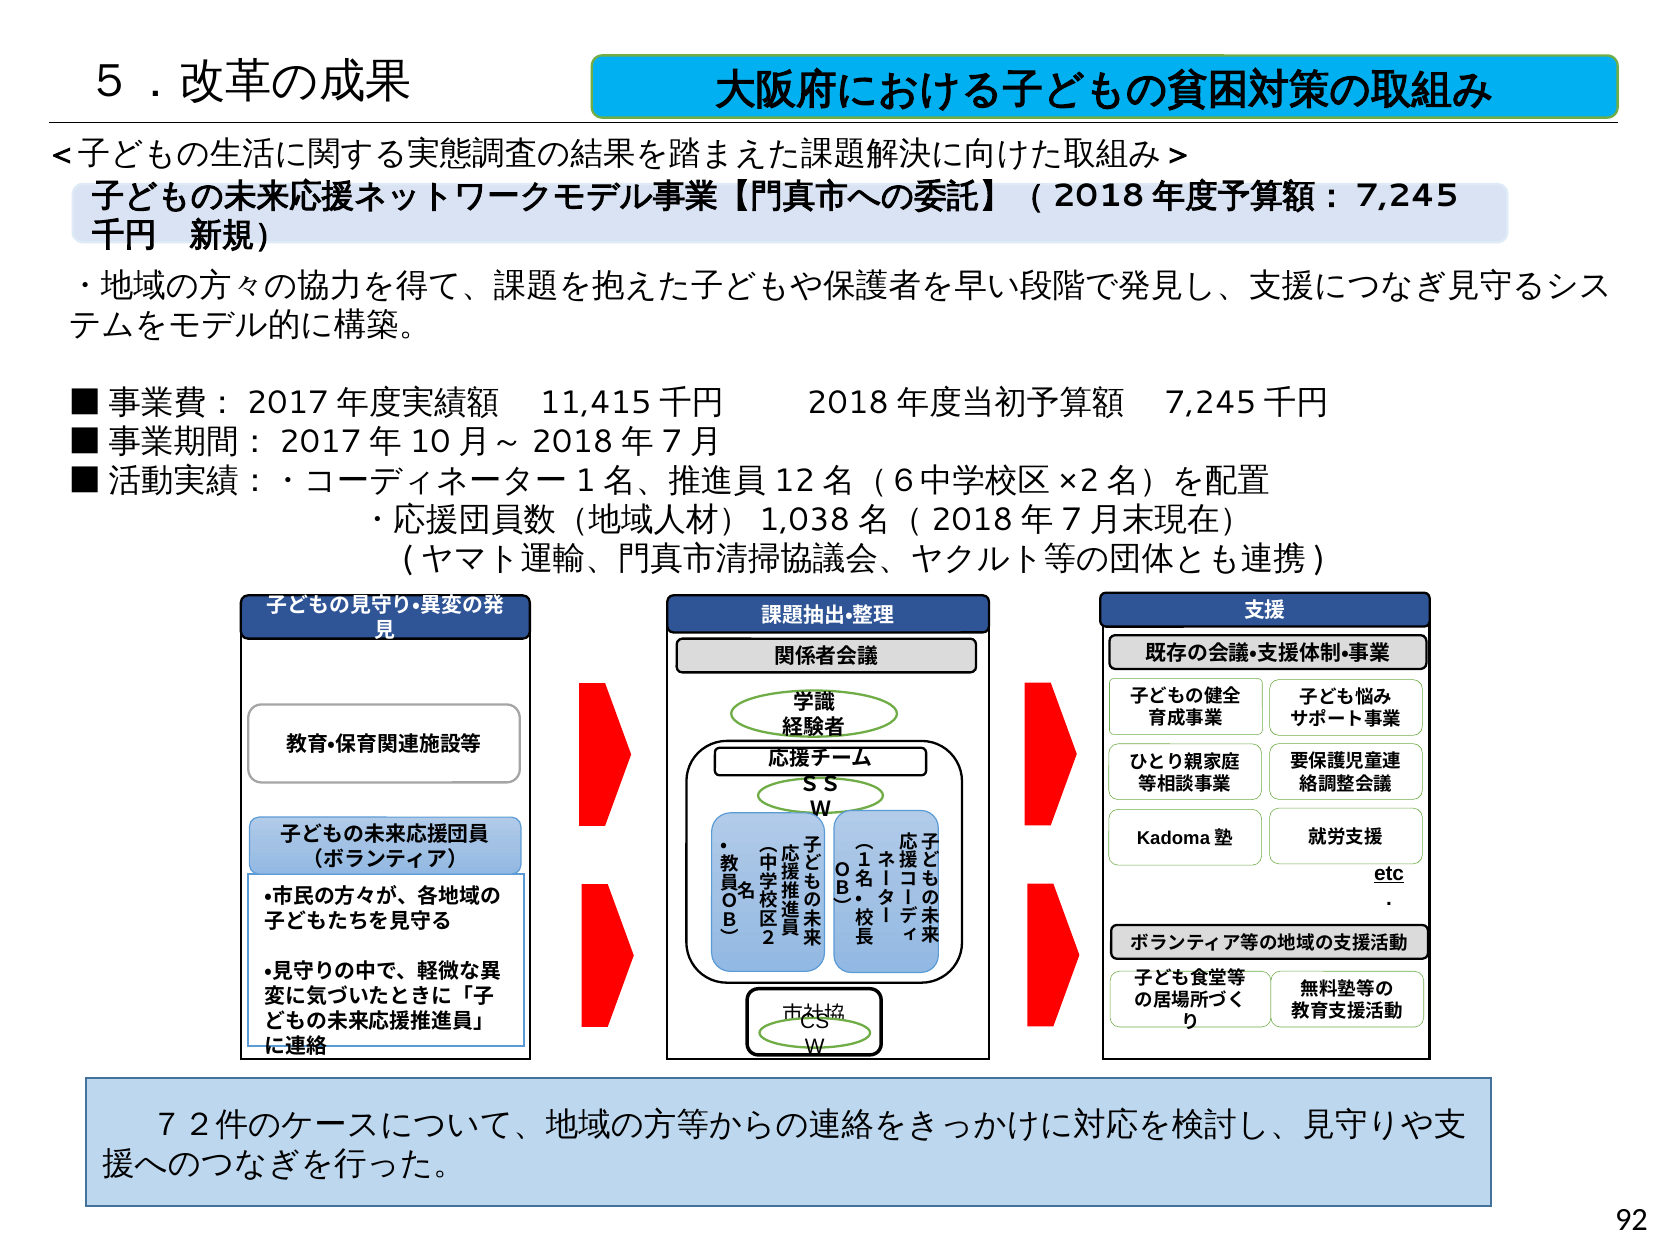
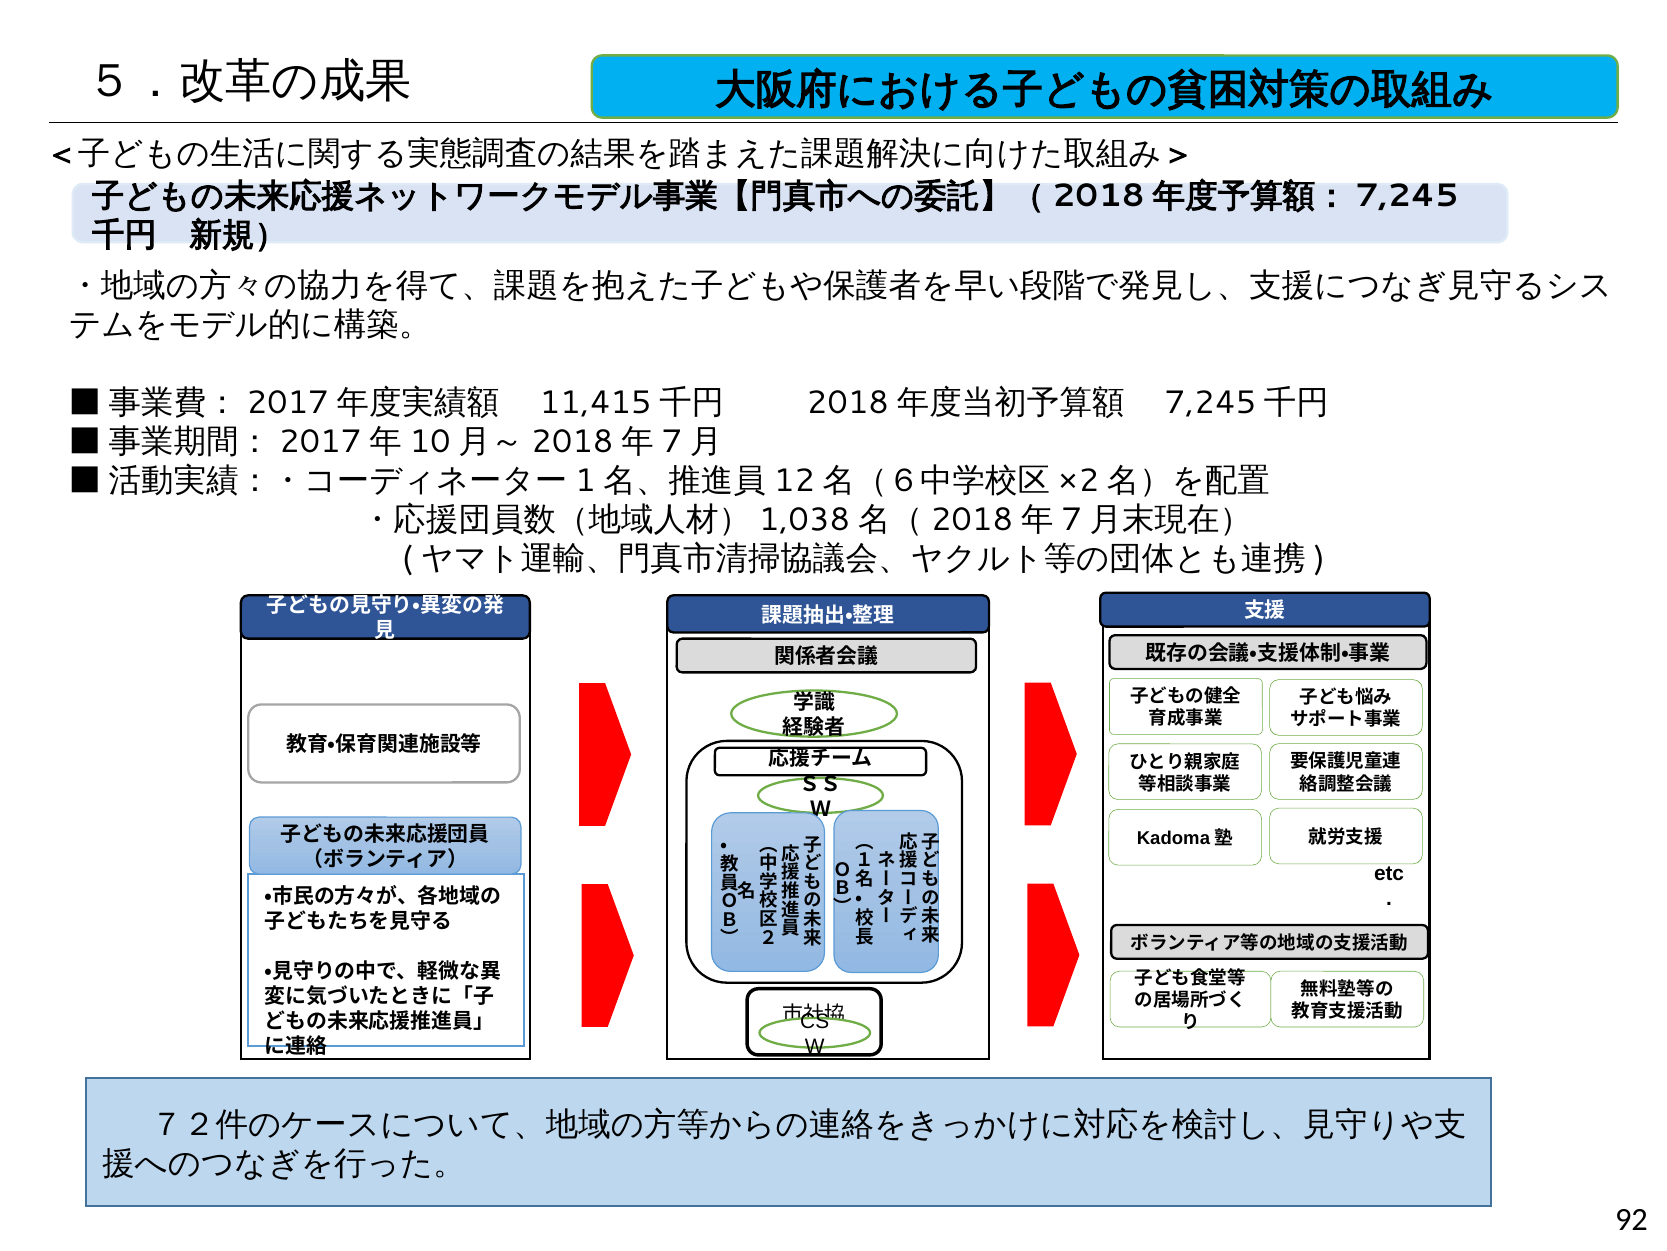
etc underline: present -> none
